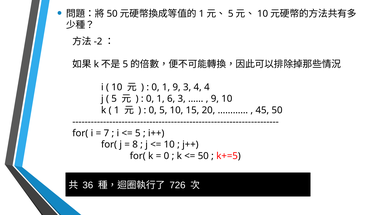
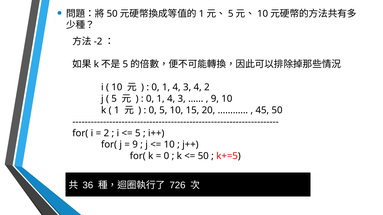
9 at (177, 87): 9 -> 4
4 4: 4 -> 2
6 at (171, 99): 6 -> 4
7 at (106, 133): 7 -> 2
8 at (135, 145): 8 -> 9
